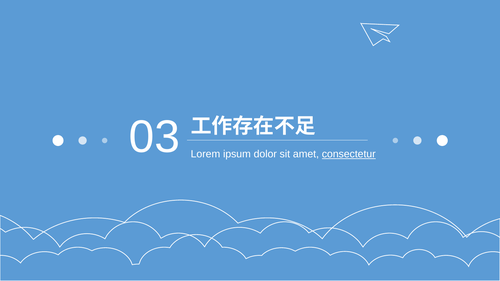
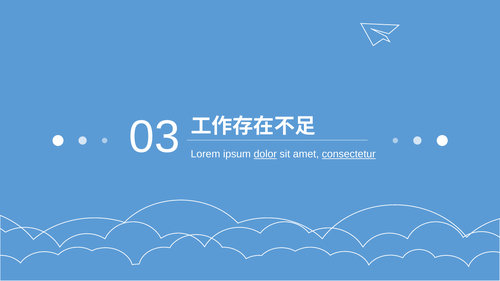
dolor underline: none -> present
